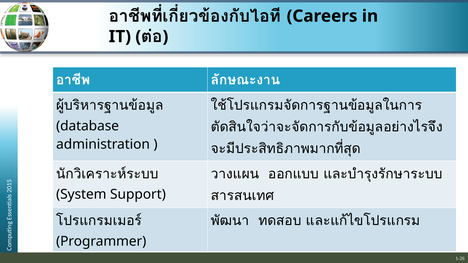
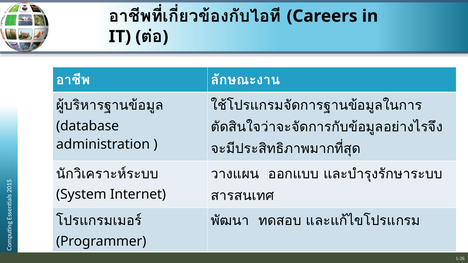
Support: Support -> Internet
